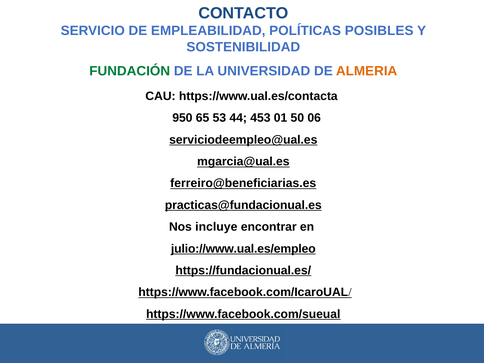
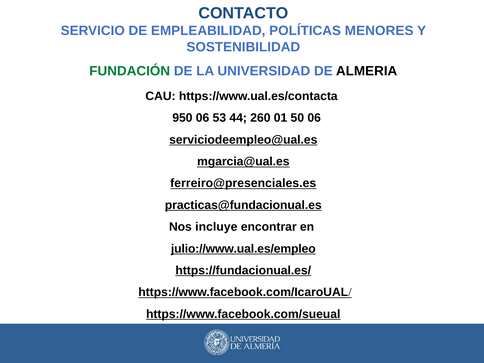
POSIBLES: POSIBLES -> MENORES
ALMERIA colour: orange -> black
950 65: 65 -> 06
453: 453 -> 260
ferreiro@beneficiarias.es: ferreiro@beneficiarias.es -> ferreiro@presenciales.es
